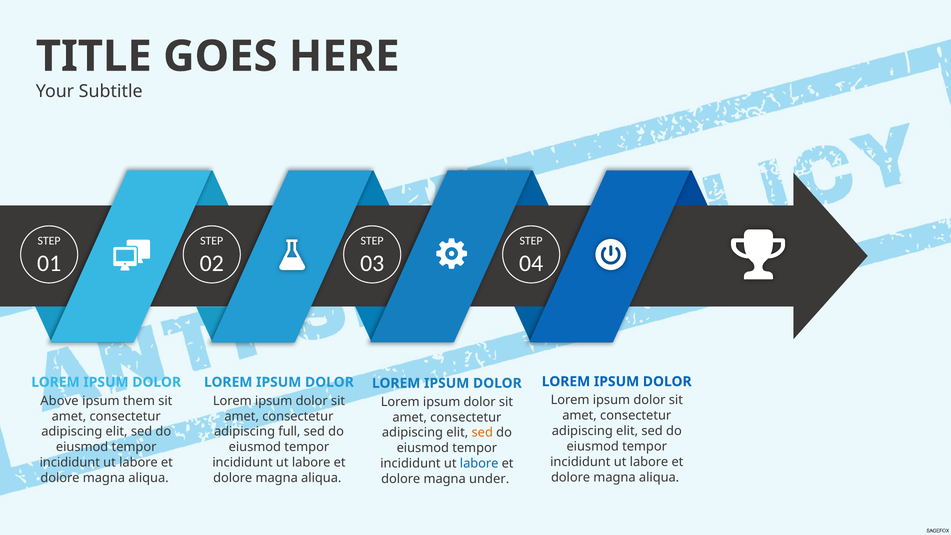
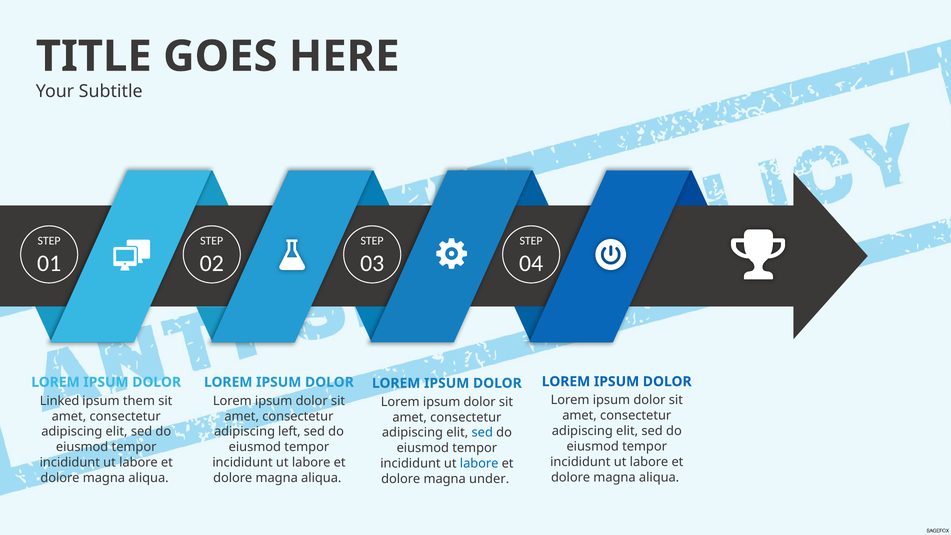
Above: Above -> Linked
full: full -> left
sed at (482, 433) colour: orange -> blue
